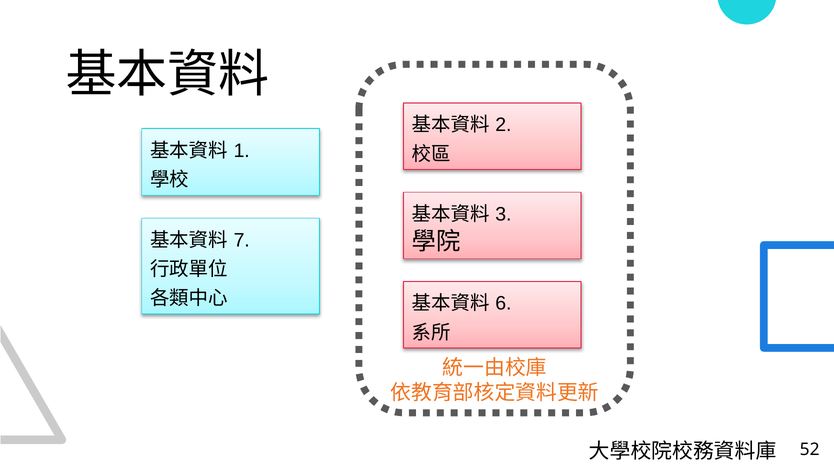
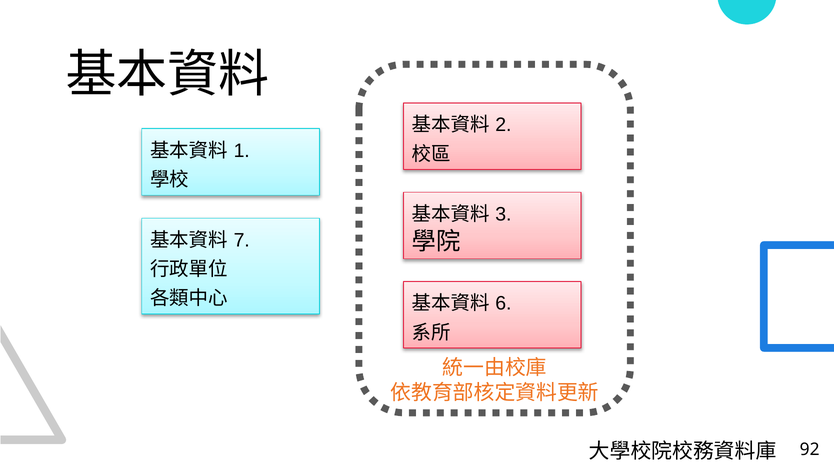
52: 52 -> 92
